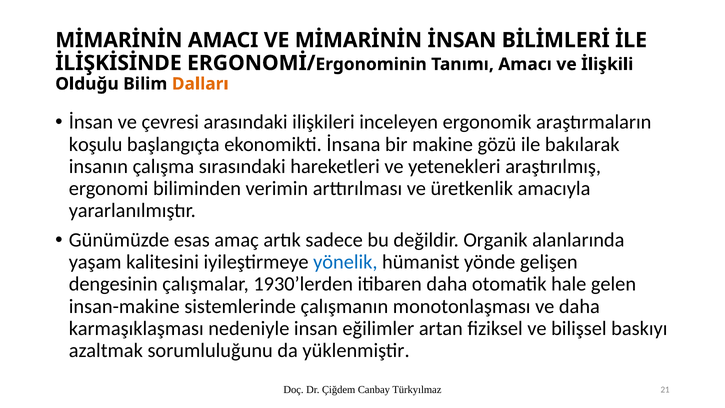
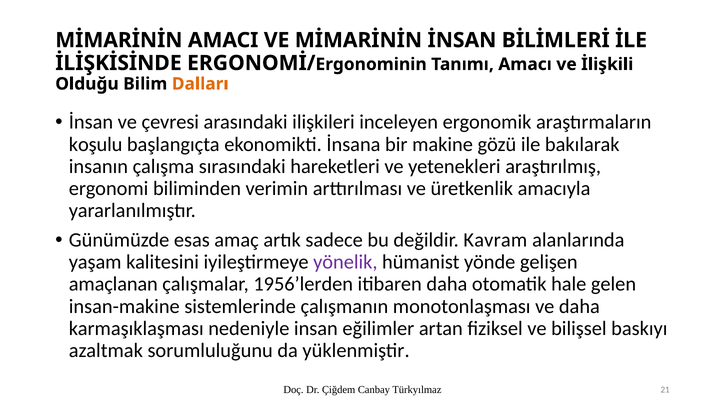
Organik: Organik -> Kavram
yönelik colour: blue -> purple
dengesinin: dengesinin -> amaçlanan
1930’lerden: 1930’lerden -> 1956’lerden
